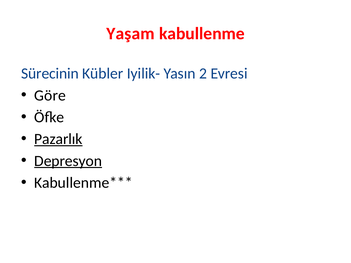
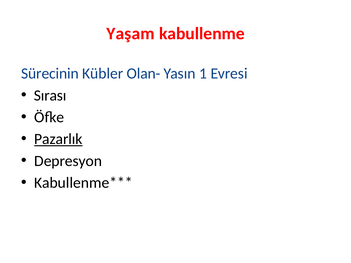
Iyilik-: Iyilik- -> Olan-
2: 2 -> 1
Göre: Göre -> Sırası
Depresyon underline: present -> none
